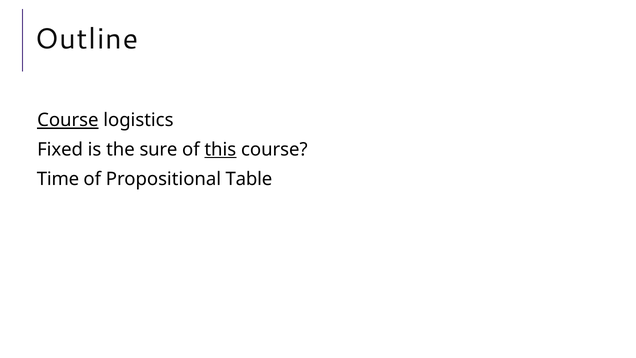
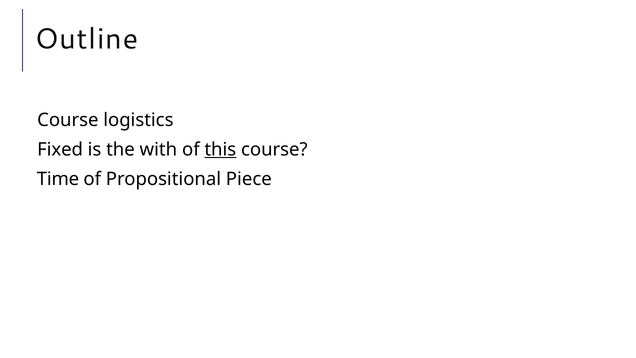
Course at (68, 120) underline: present -> none
sure: sure -> with
Table: Table -> Piece
